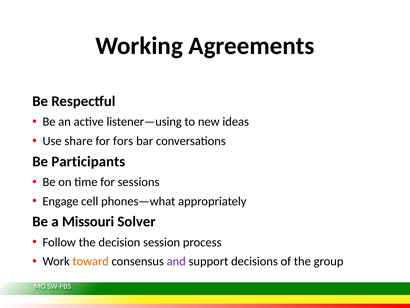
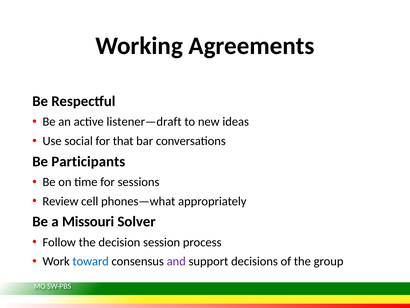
listener—using: listener—using -> listener—draft
share: share -> social
fors: fors -> that
Engage: Engage -> Review
toward colour: orange -> blue
